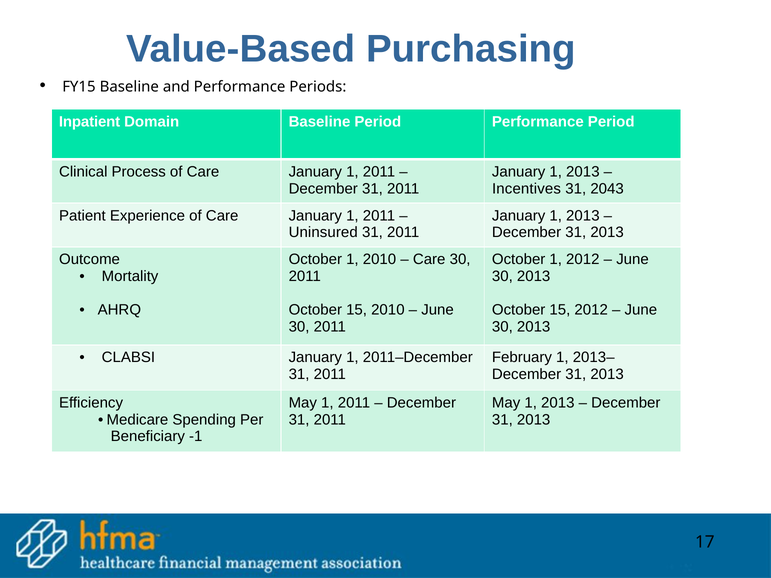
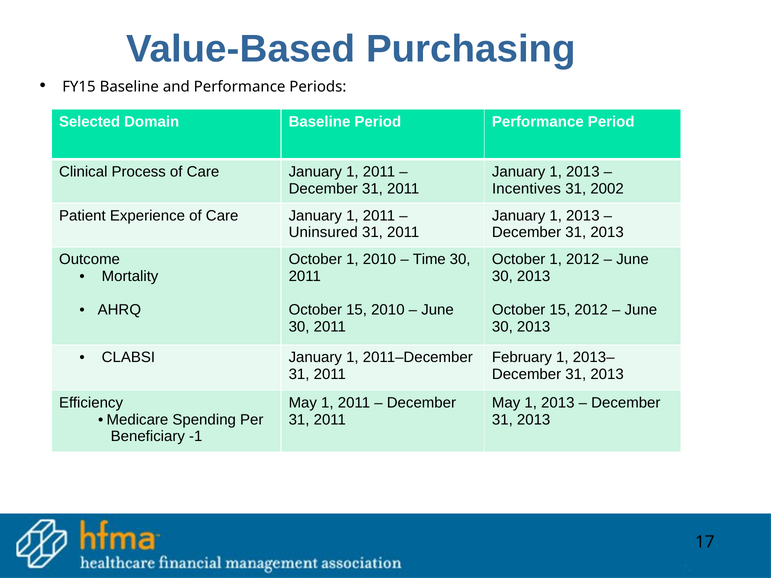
Inpatient: Inpatient -> Selected
2043: 2043 -> 2002
Care at (429, 260): Care -> Time
